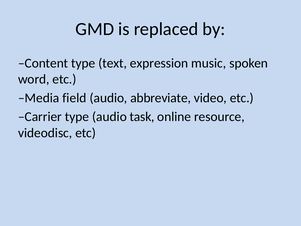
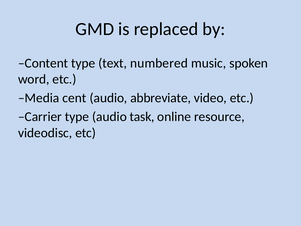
expression: expression -> numbered
field: field -> cent
